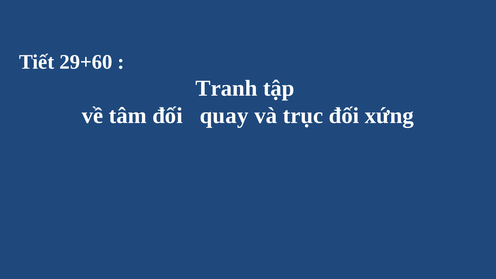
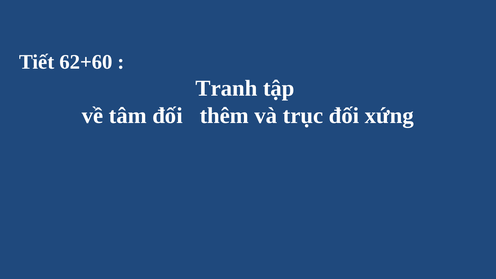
29+60: 29+60 -> 62+60
quay: quay -> thêm
